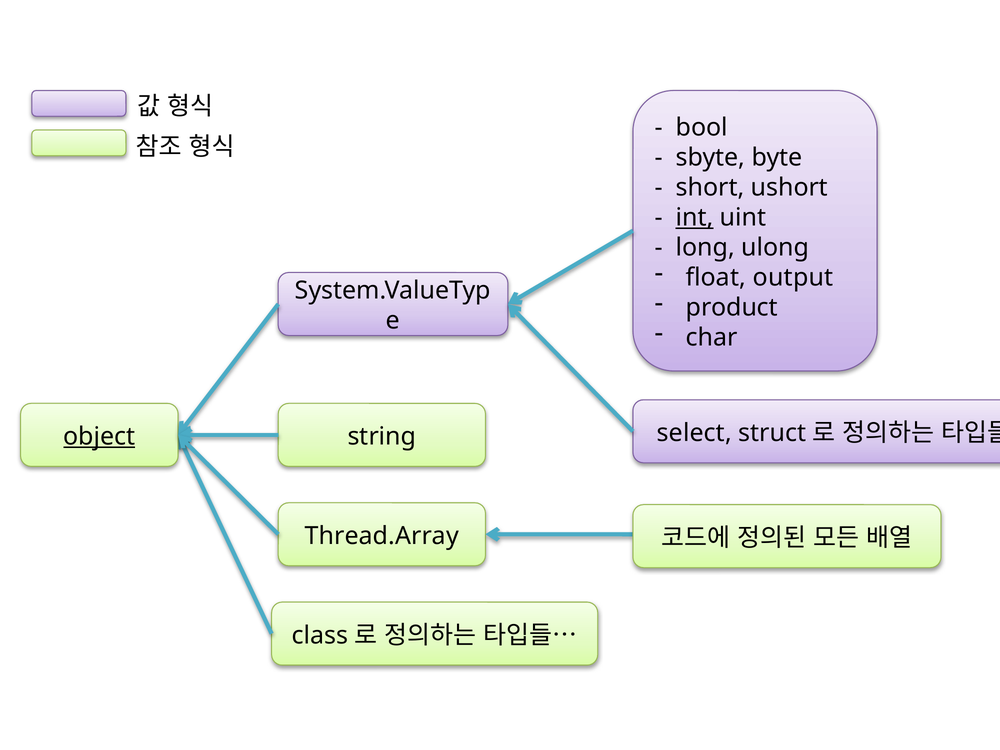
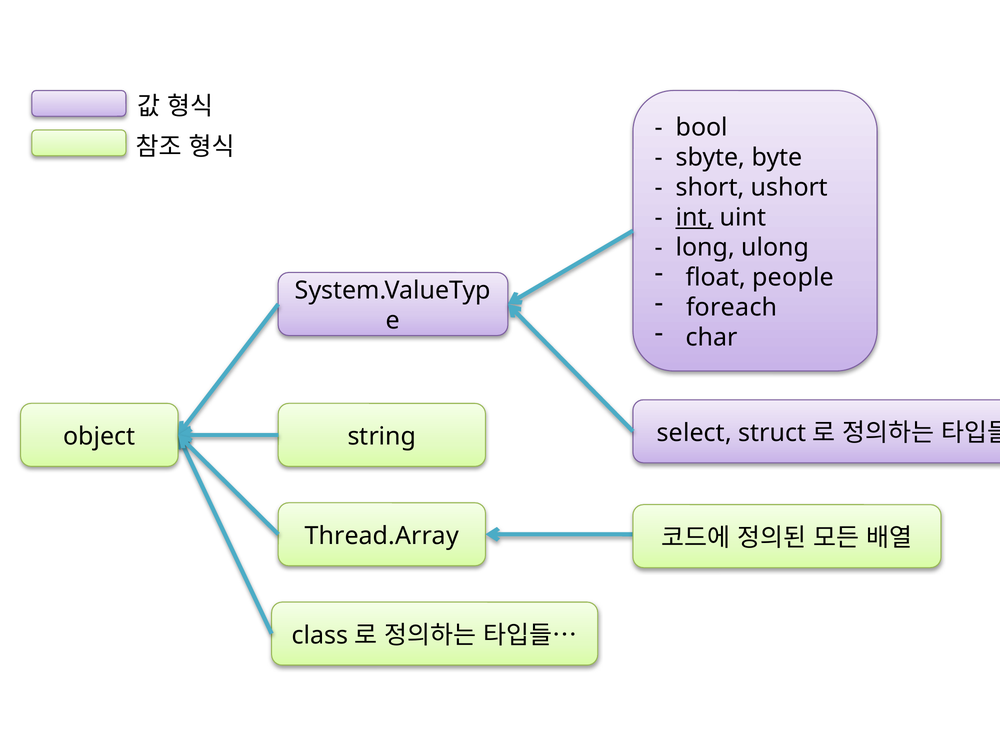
output: output -> people
product: product -> foreach
object underline: present -> none
